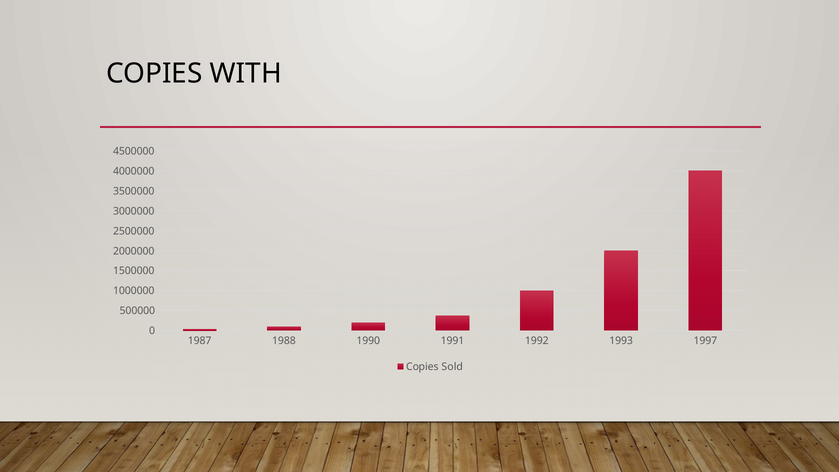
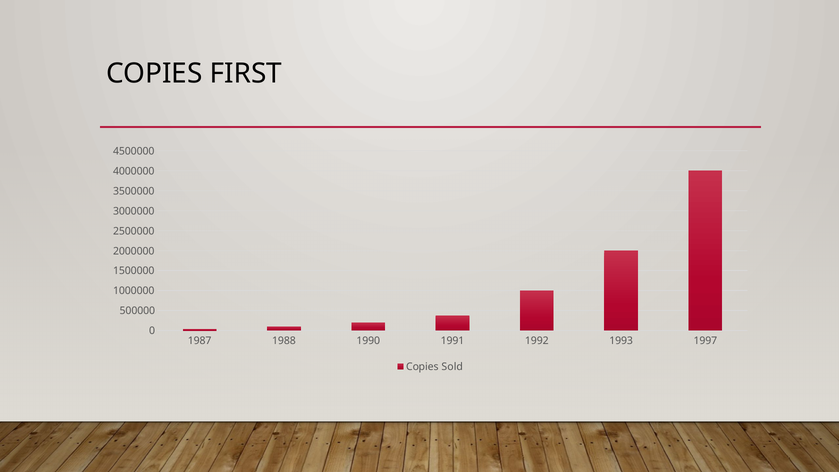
WITH: WITH -> FIRST
